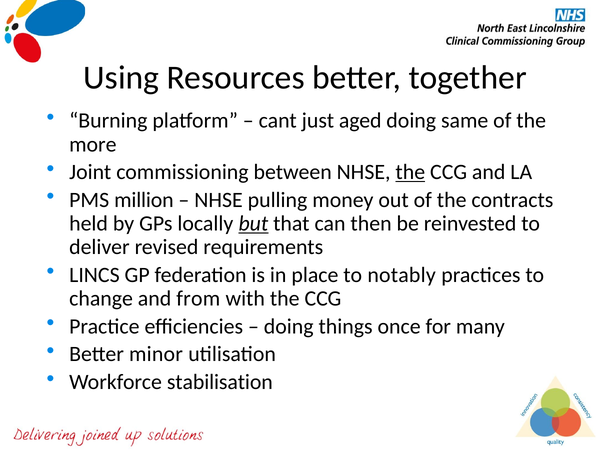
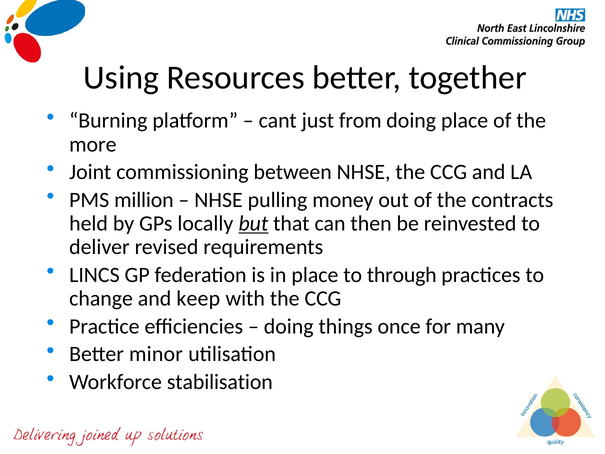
aged: aged -> from
doing same: same -> place
the at (410, 172) underline: present -> none
notably: notably -> through
from: from -> keep
